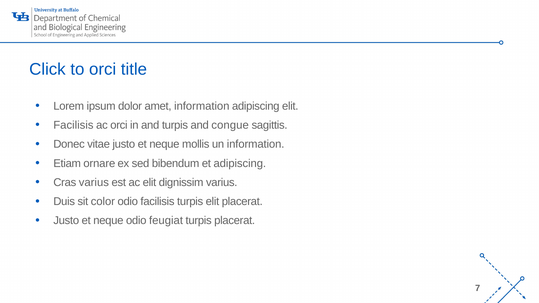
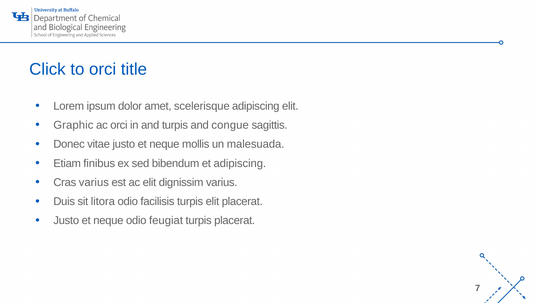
amet information: information -> scelerisque
Facilisis at (73, 125): Facilisis -> Graphic
un information: information -> malesuada
ornare: ornare -> finibus
color: color -> litora
